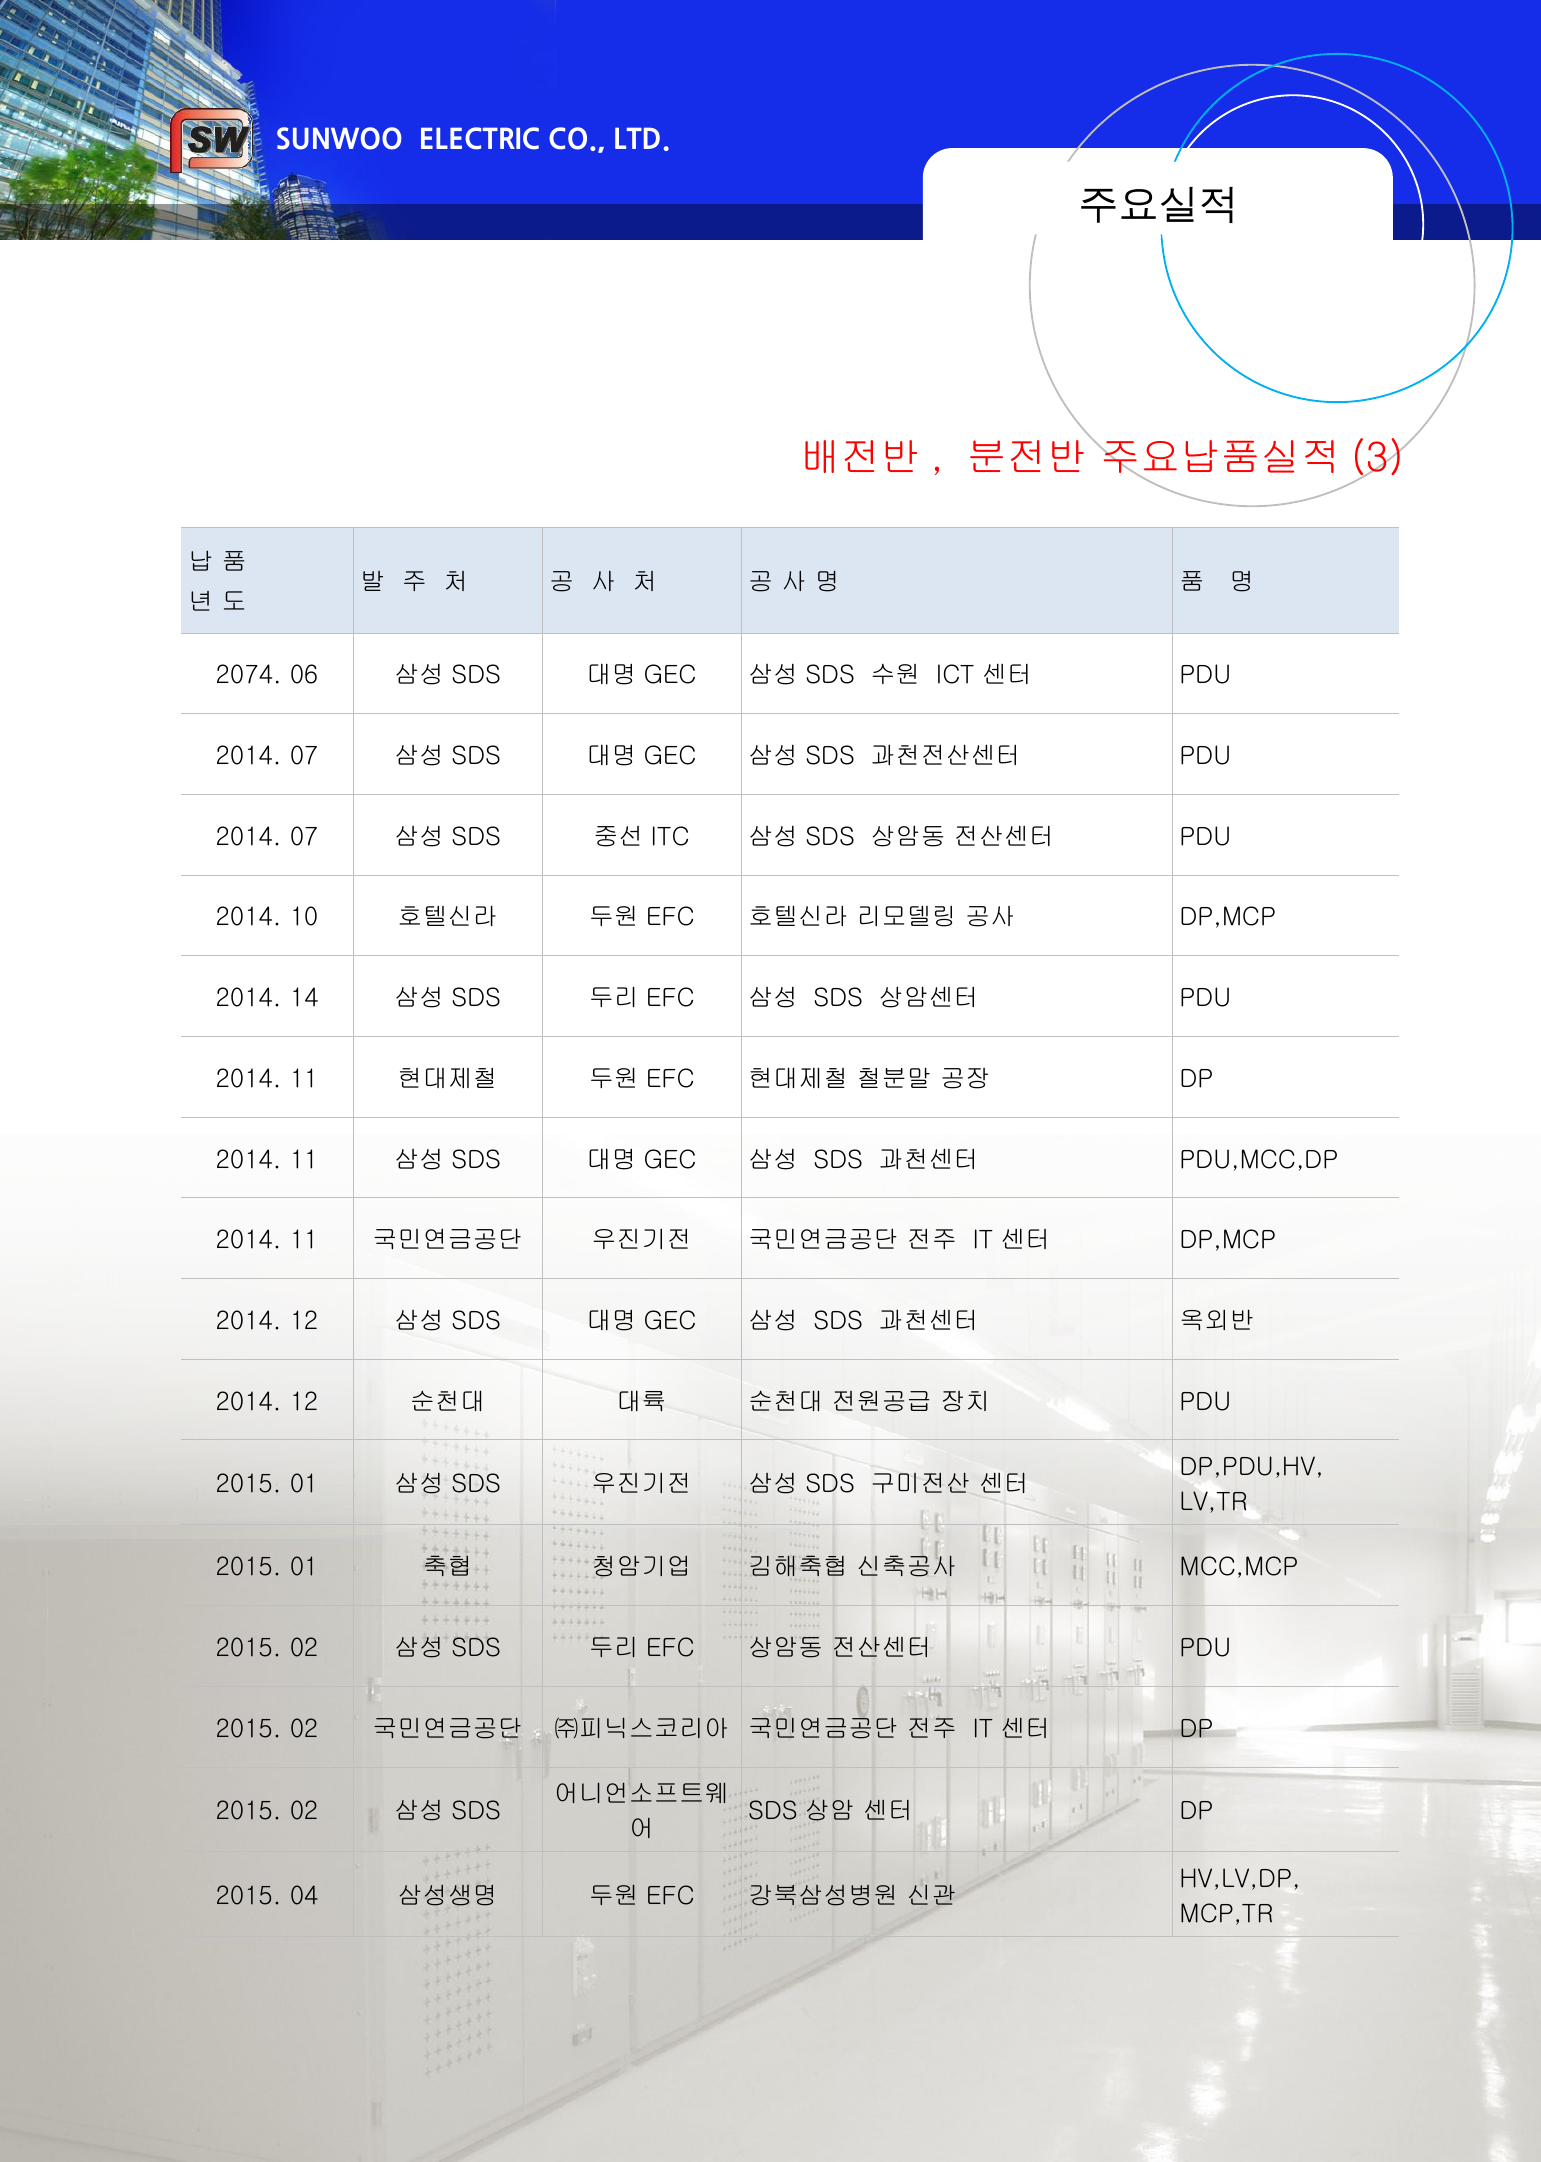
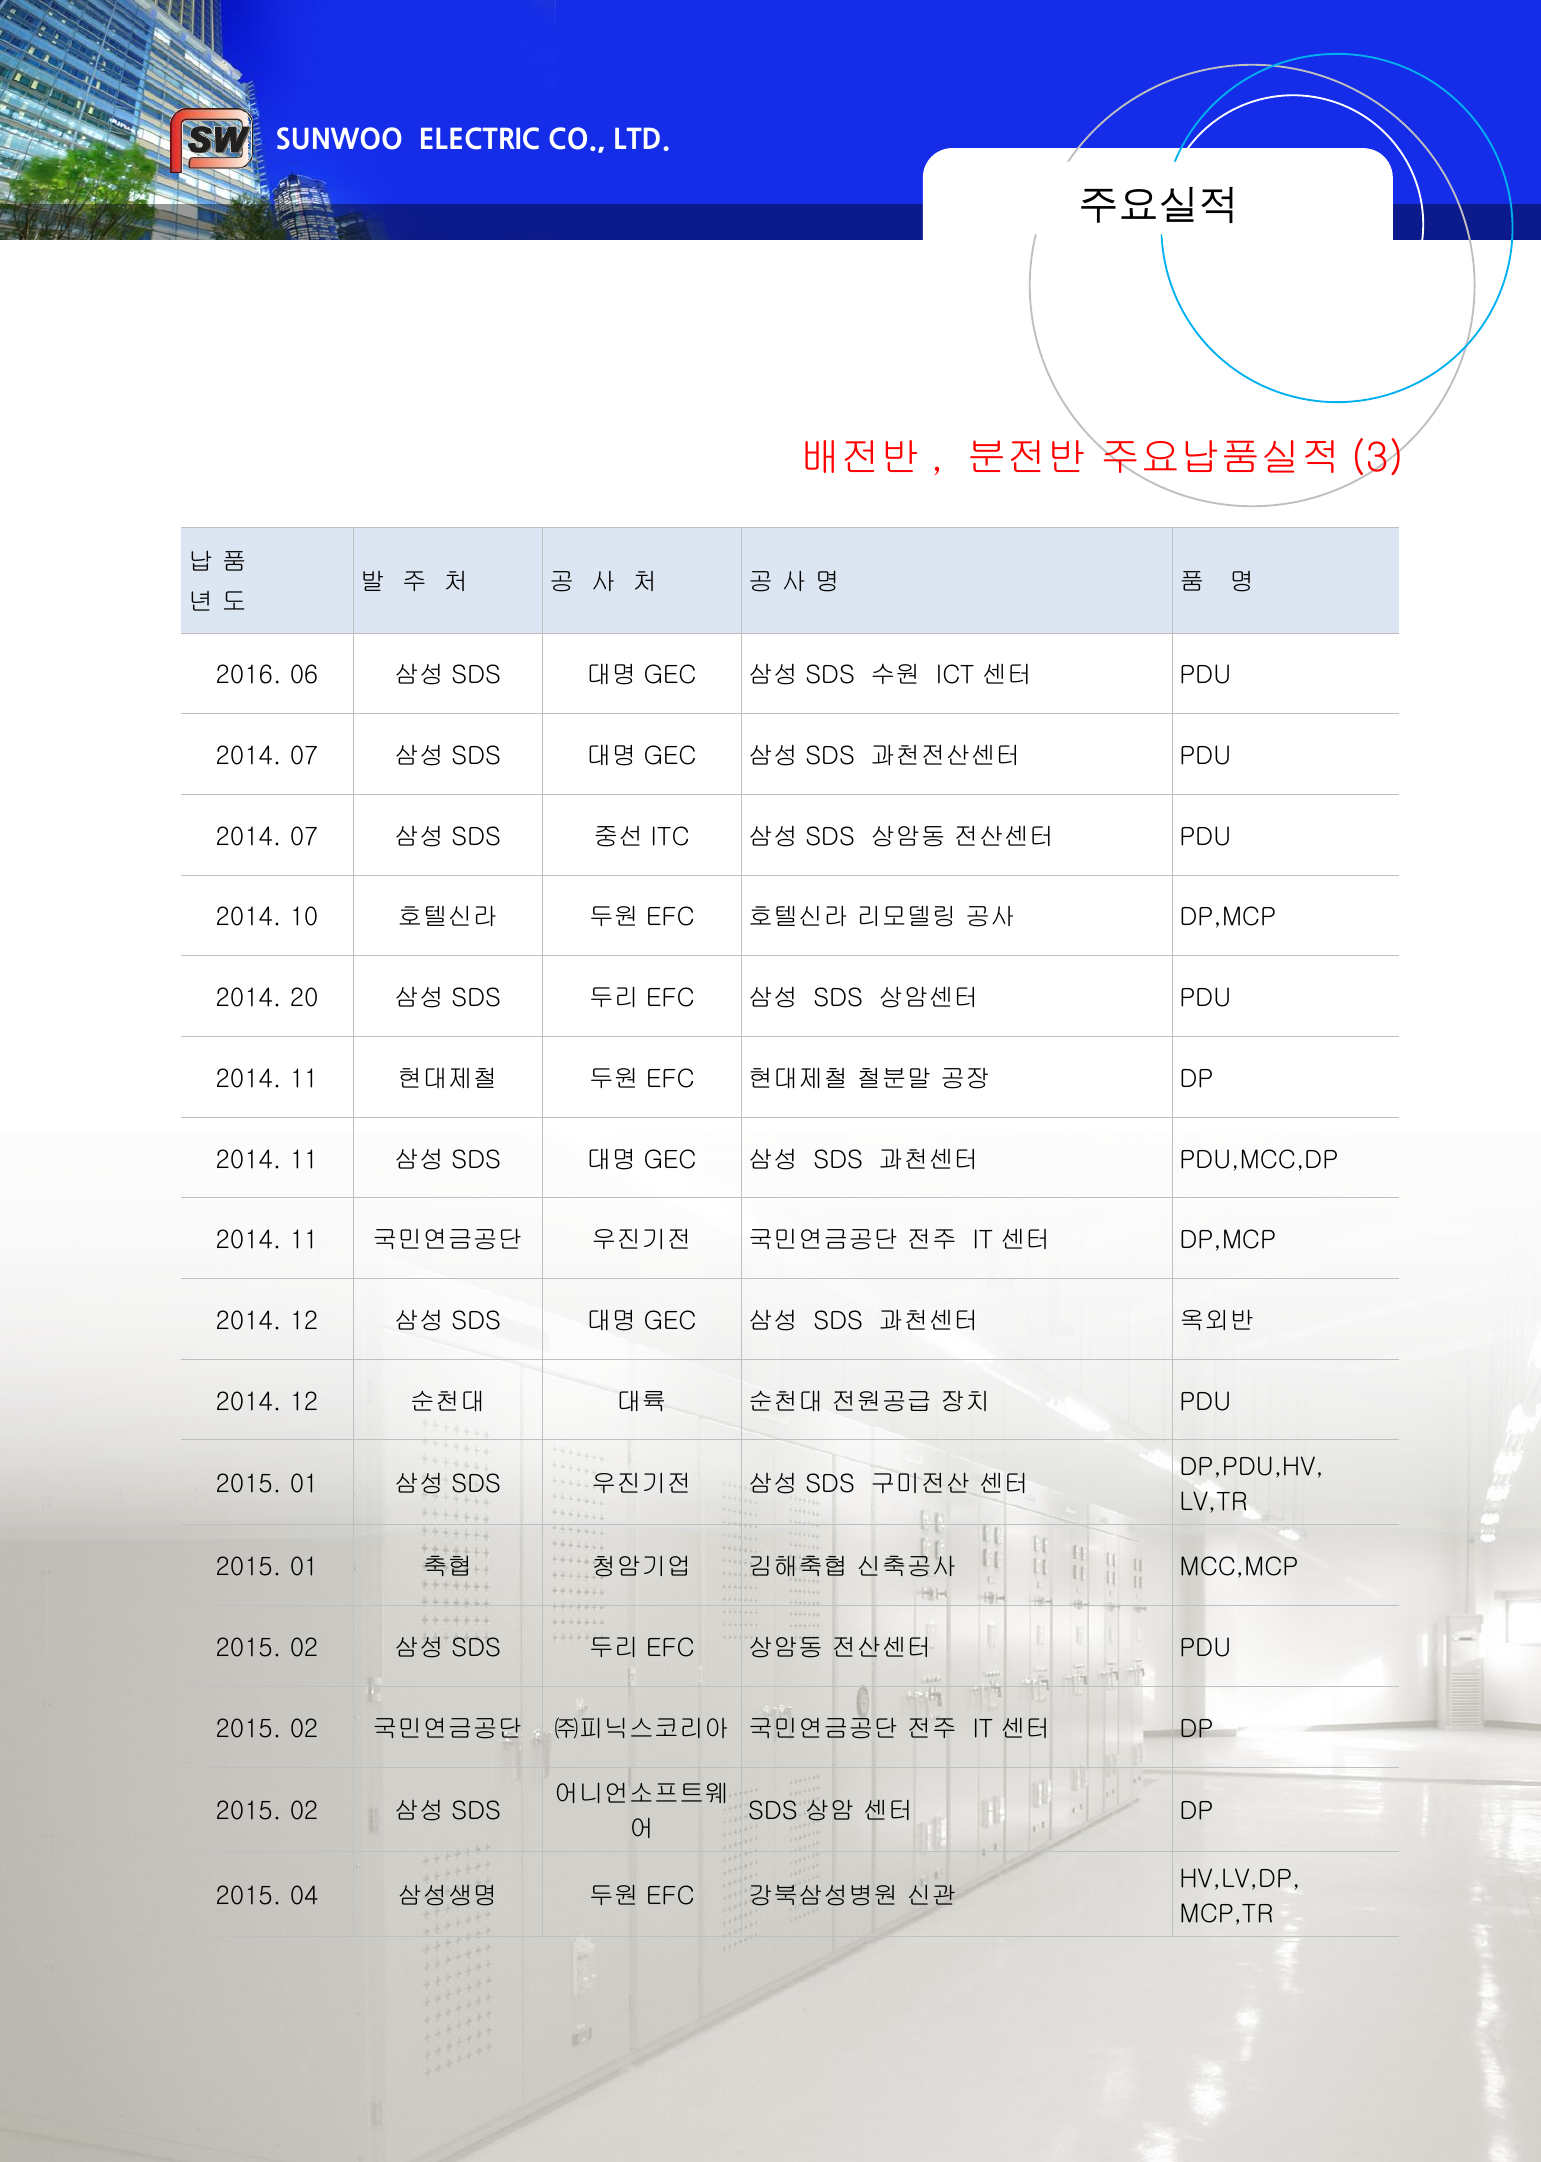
2074: 2074 -> 2016
14: 14 -> 20
